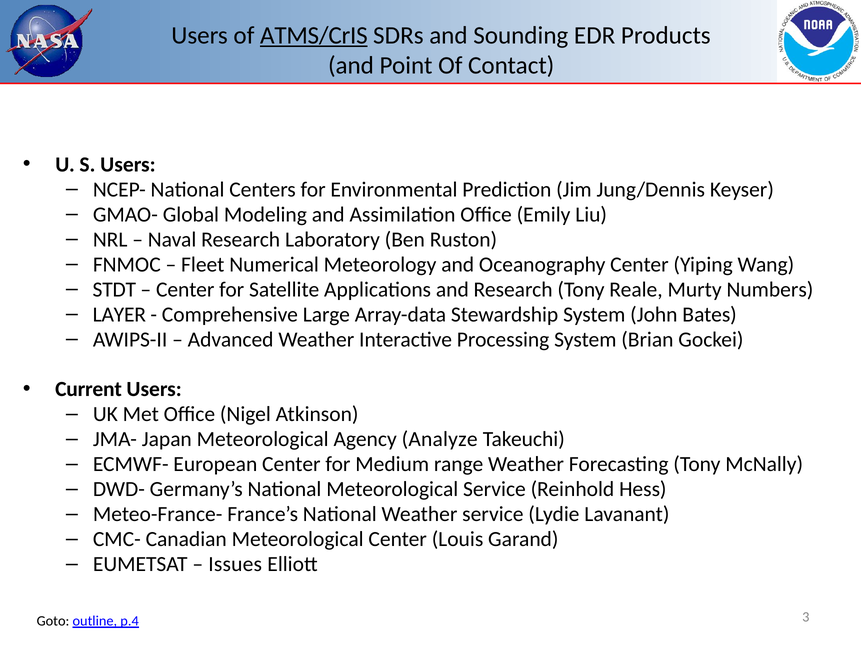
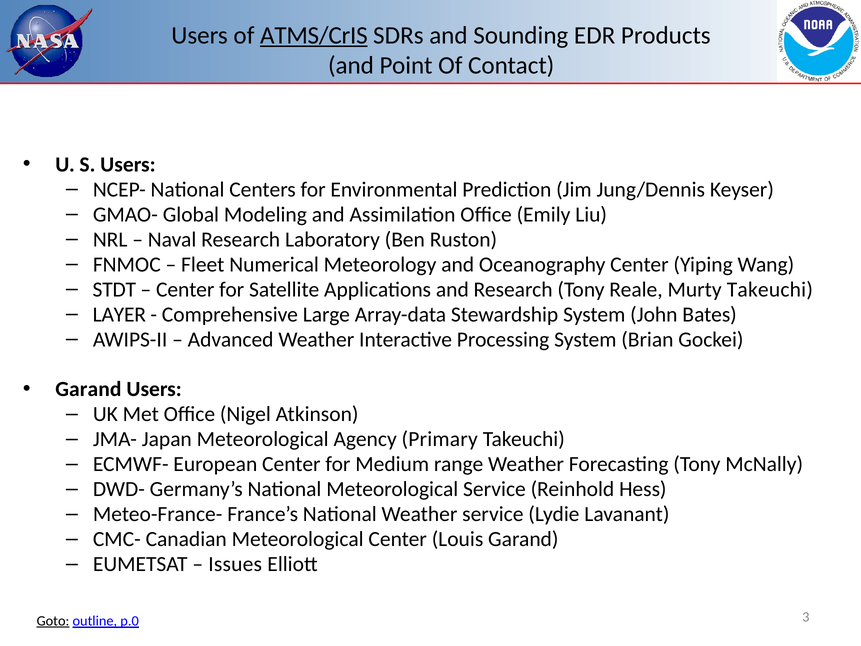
Murty Numbers: Numbers -> Takeuchi
Current at (89, 389): Current -> Garand
Analyze: Analyze -> Primary
Goto underline: none -> present
p.4: p.4 -> p.0
